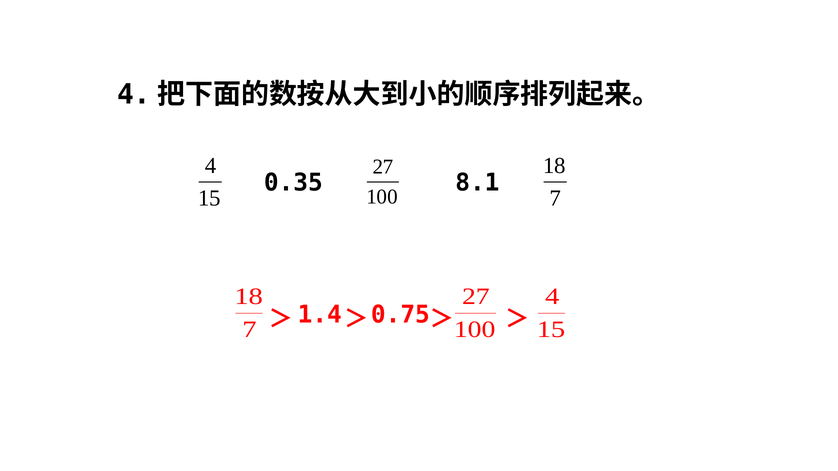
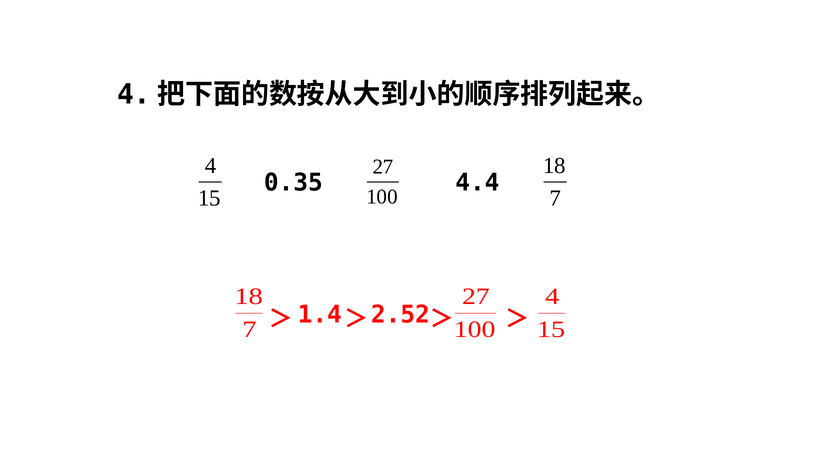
8.1: 8.1 -> 4.4
0.75: 0.75 -> 2.52
